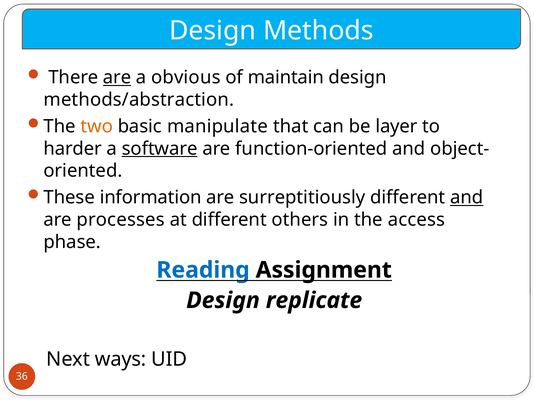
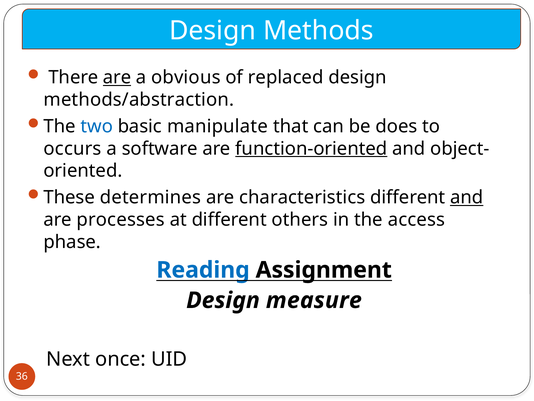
maintain: maintain -> replaced
two colour: orange -> blue
layer: layer -> does
harder: harder -> occurs
software underline: present -> none
function-oriented underline: none -> present
information: information -> determines
surreptitiously: surreptitiously -> characteristics
replicate: replicate -> measure
ways: ways -> once
